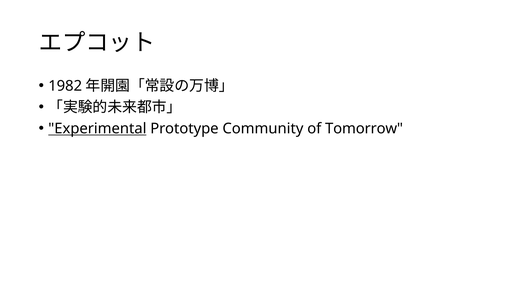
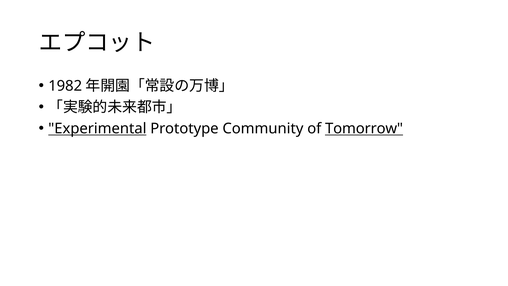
Tomorrow underline: none -> present
